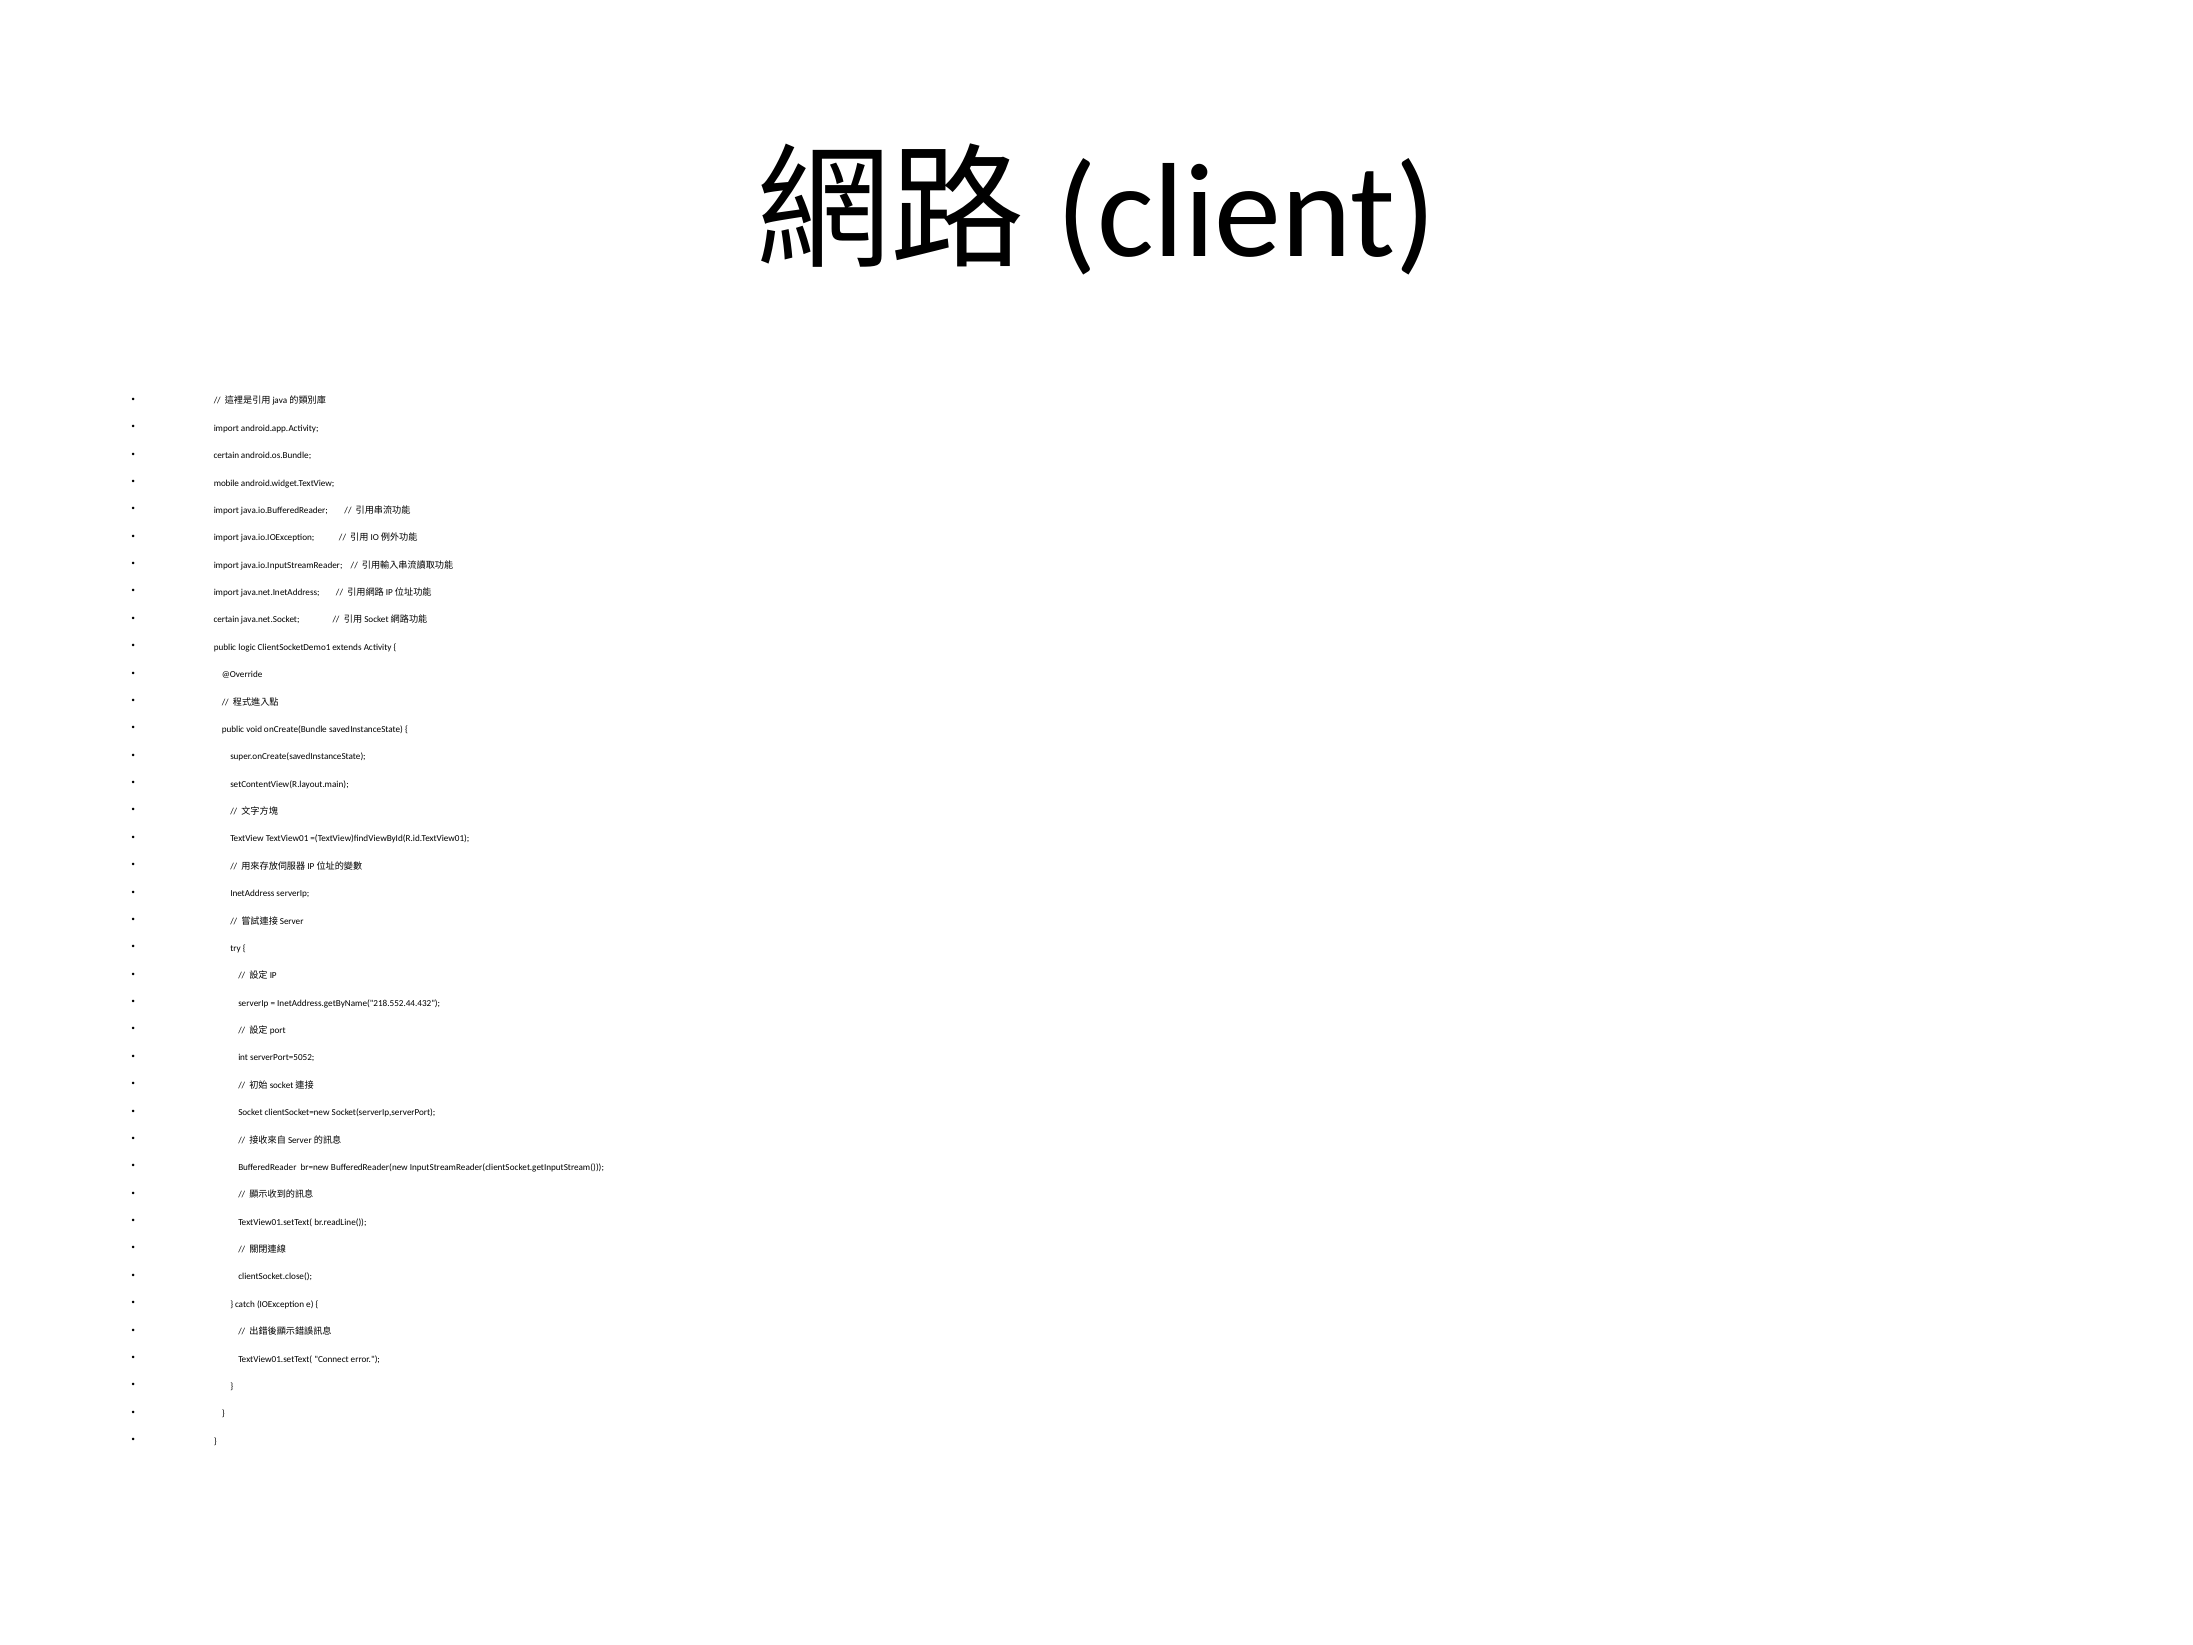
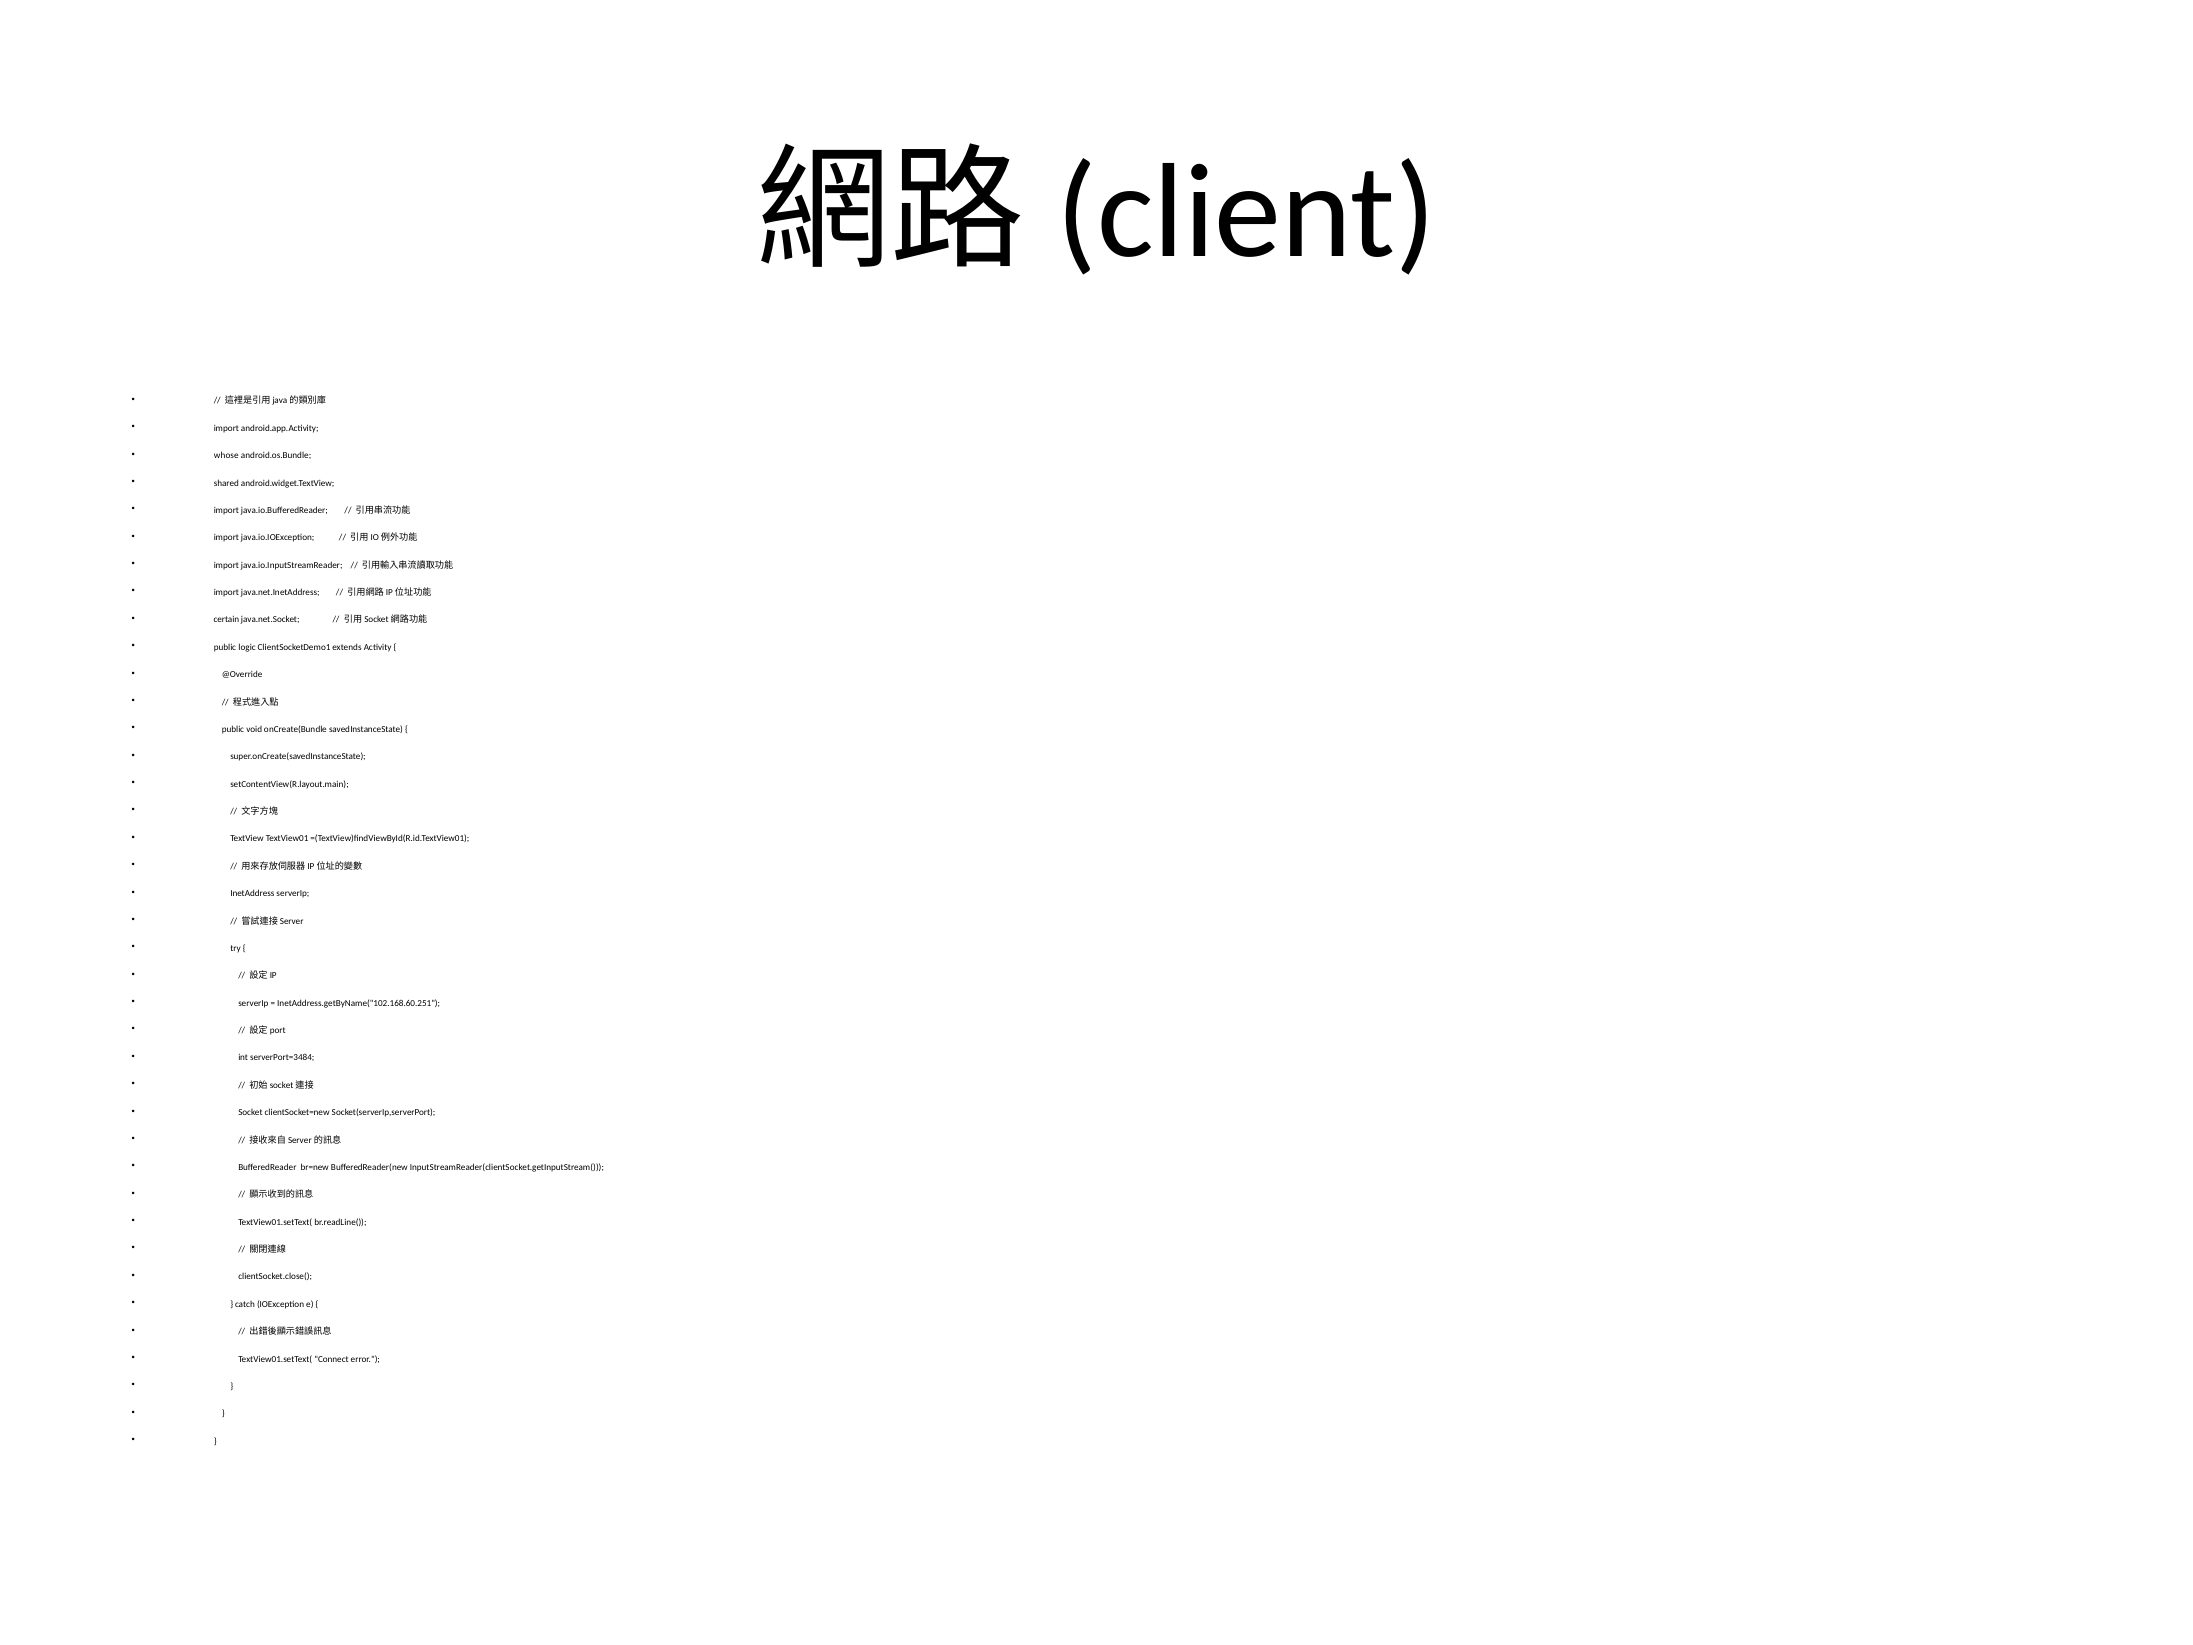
certain at (226, 456): certain -> whose
mobile: mobile -> shared
InetAddress.getByName("218.552.44.432: InetAddress.getByName("218.552.44.432 -> InetAddress.getByName("102.168.60.251
serverPort=5052: serverPort=5052 -> serverPort=3484
